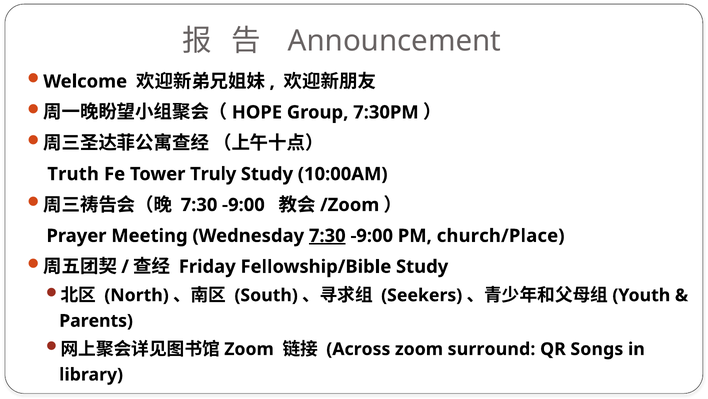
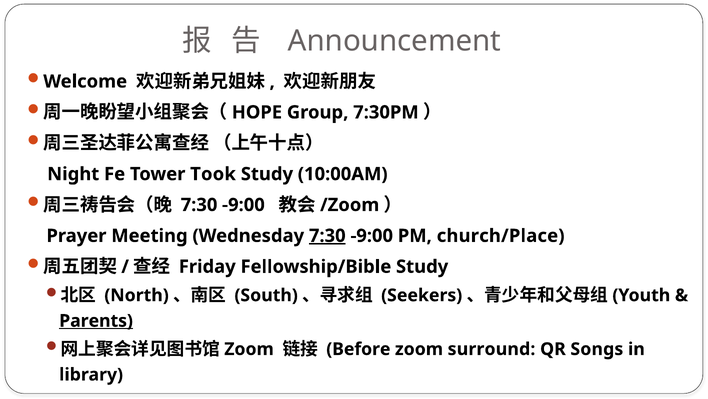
Truth: Truth -> Night
Truly: Truly -> Took
Parents underline: none -> present
Across: Across -> Before
